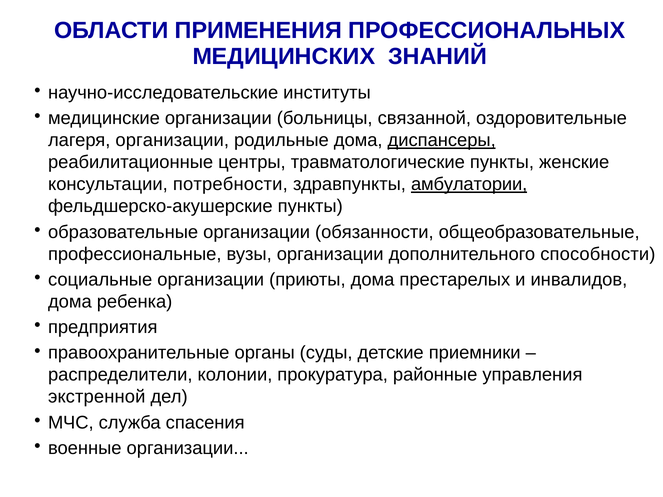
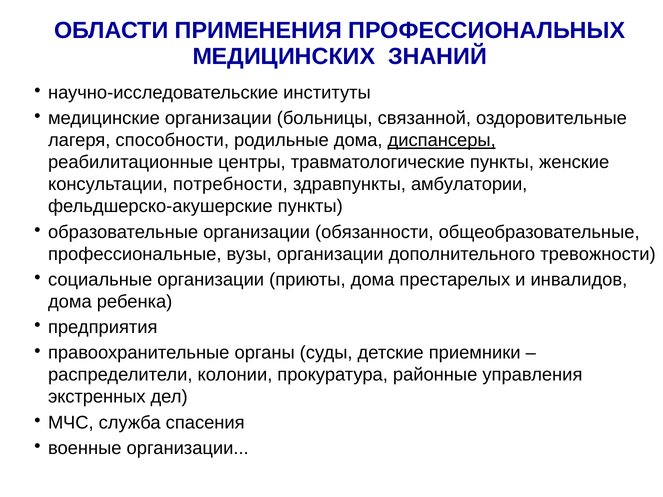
лагеря организации: организации -> способности
амбулатории underline: present -> none
способности: способности -> тревожности
экстренной: экстренной -> экстренных
